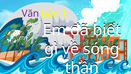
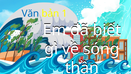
Văn colour: purple -> blue
